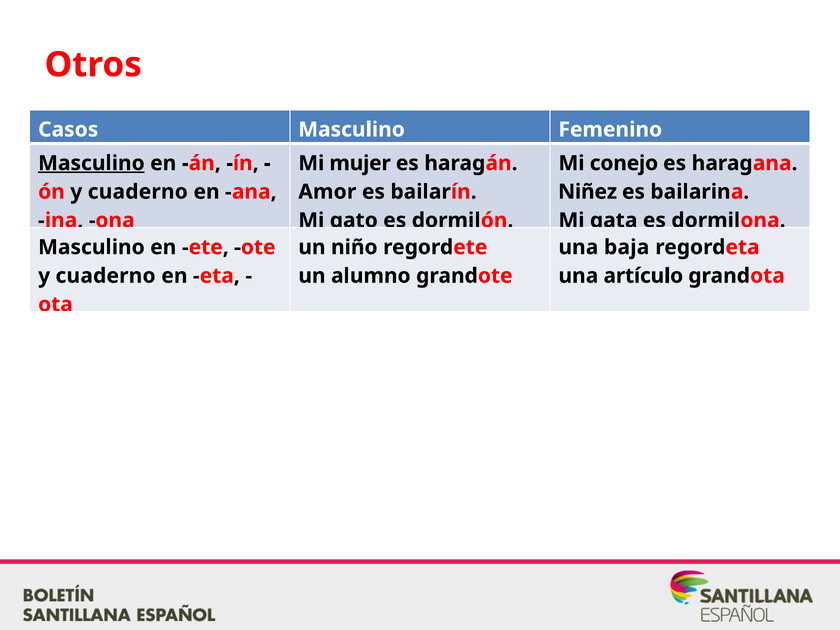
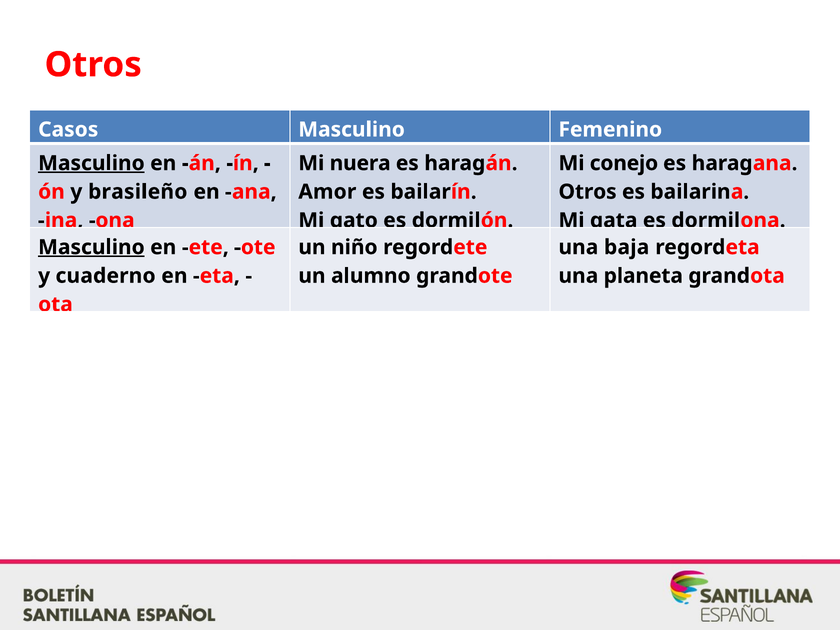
mujer: mujer -> nuera
ón y cuaderno: cuaderno -> brasileño
Niñez at (588, 192): Niñez -> Otros
Masculino at (91, 247) underline: none -> present
artículo: artículo -> planeta
